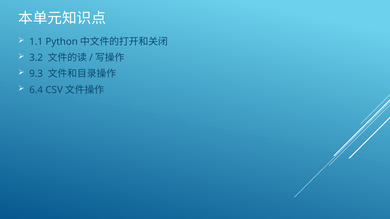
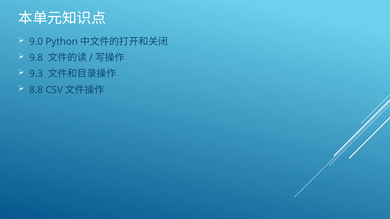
1.1: 1.1 -> 9.0
3.2: 3.2 -> 9.8
6.4: 6.4 -> 8.8
